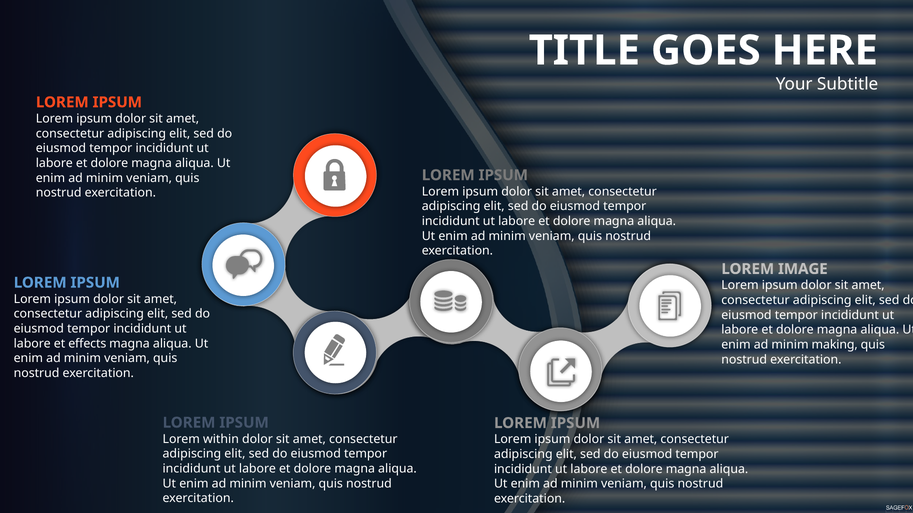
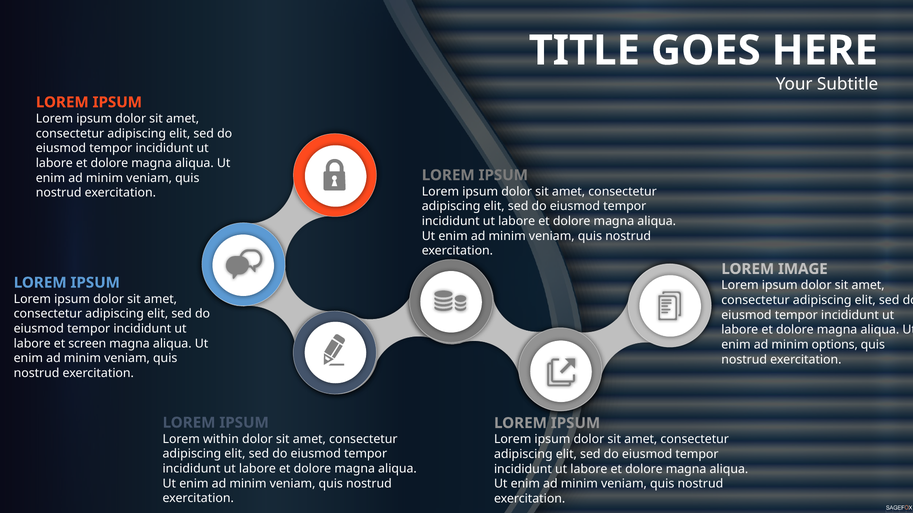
effects: effects -> screen
making: making -> options
